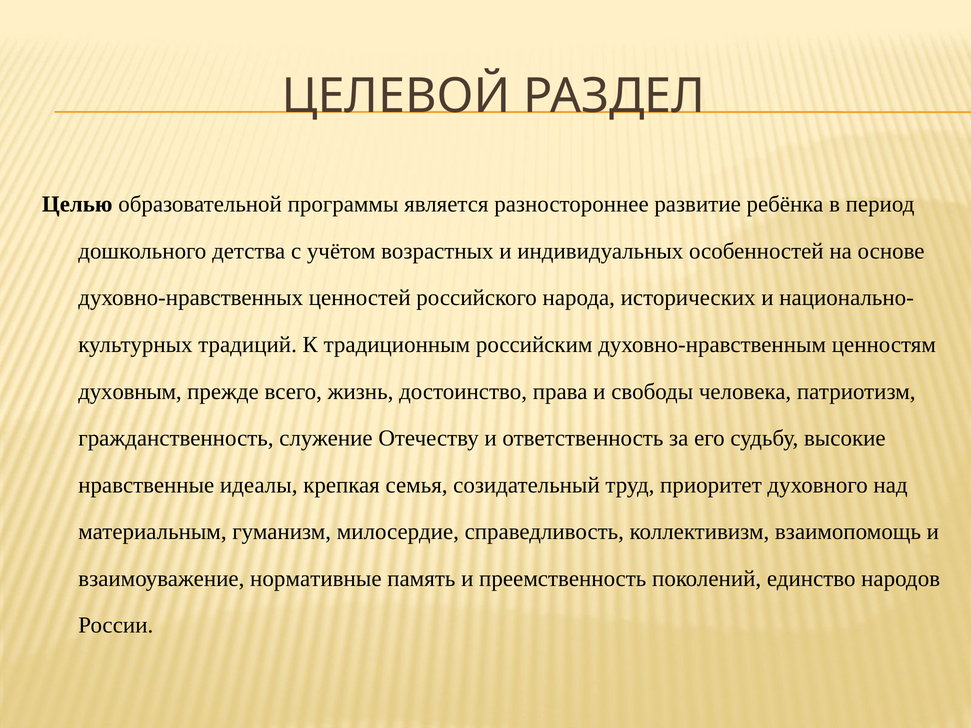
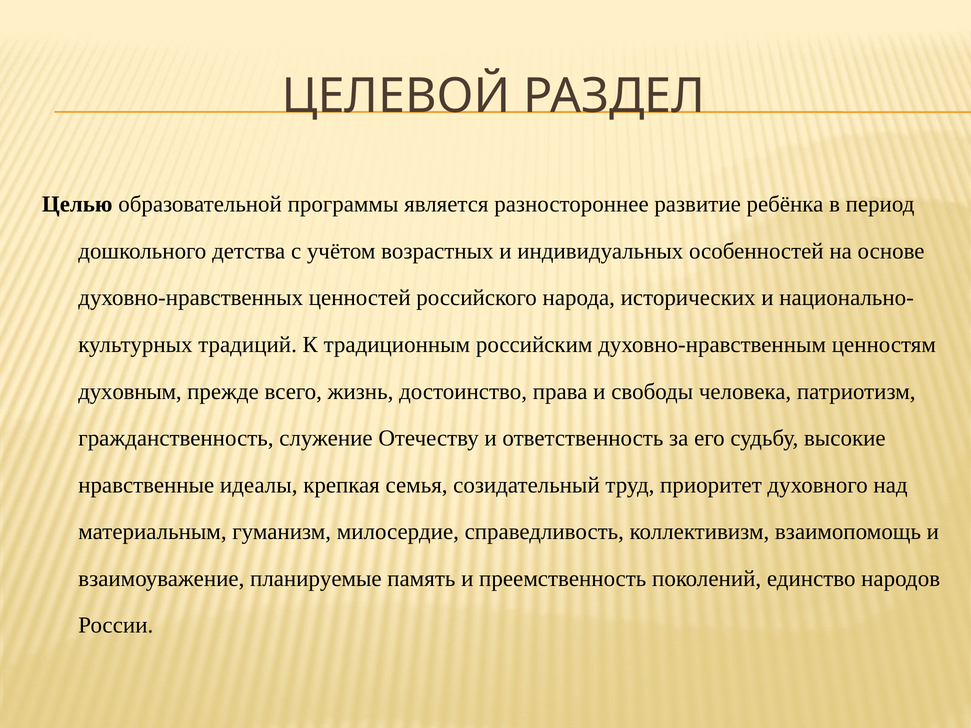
нормативные: нормативные -> планируемые
